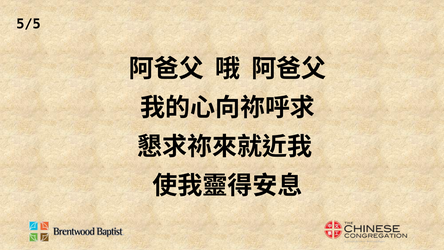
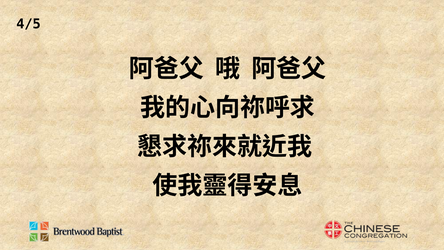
5/5: 5/5 -> 4/5
